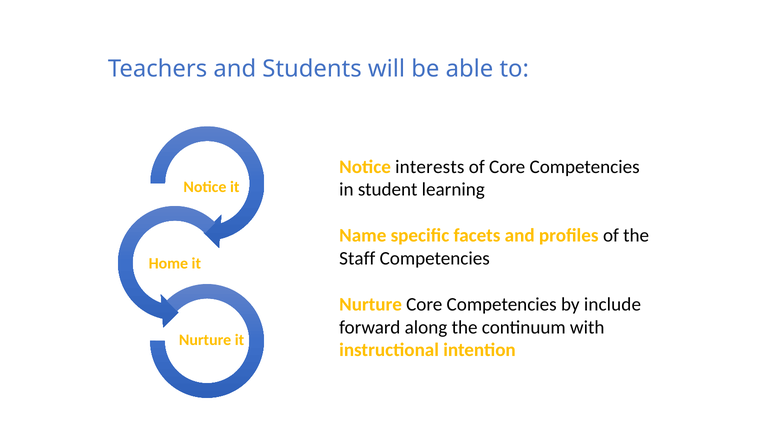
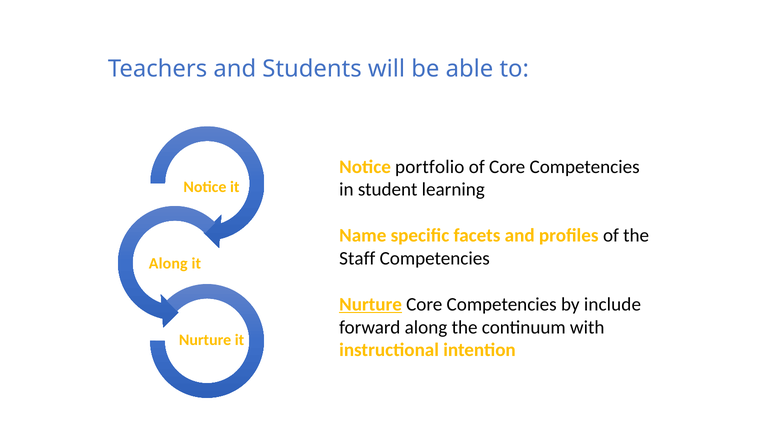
interests: interests -> portfolio
Home at (168, 263): Home -> Along
Nurture at (371, 304) underline: none -> present
